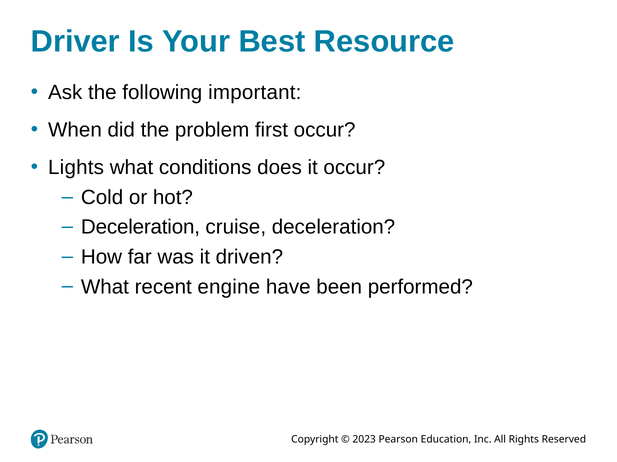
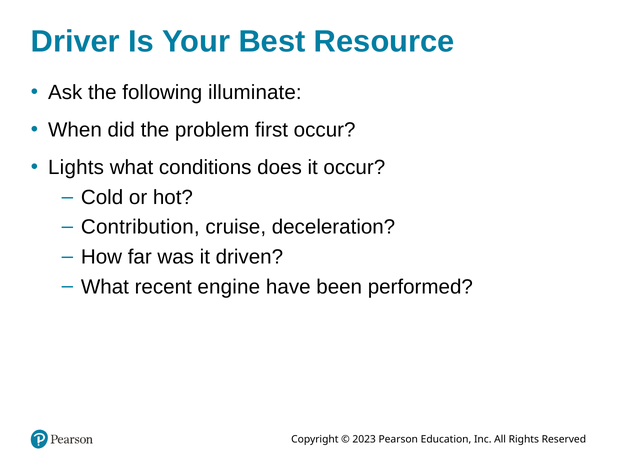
important: important -> illuminate
Deceleration at (140, 228): Deceleration -> Contribution
